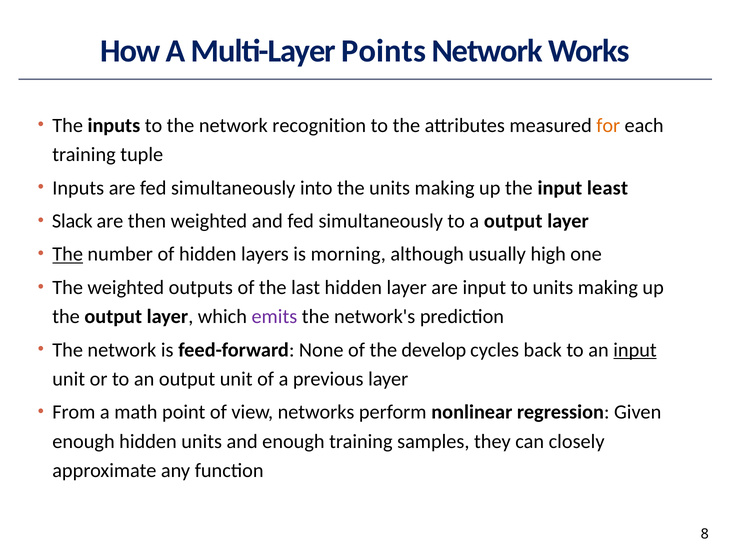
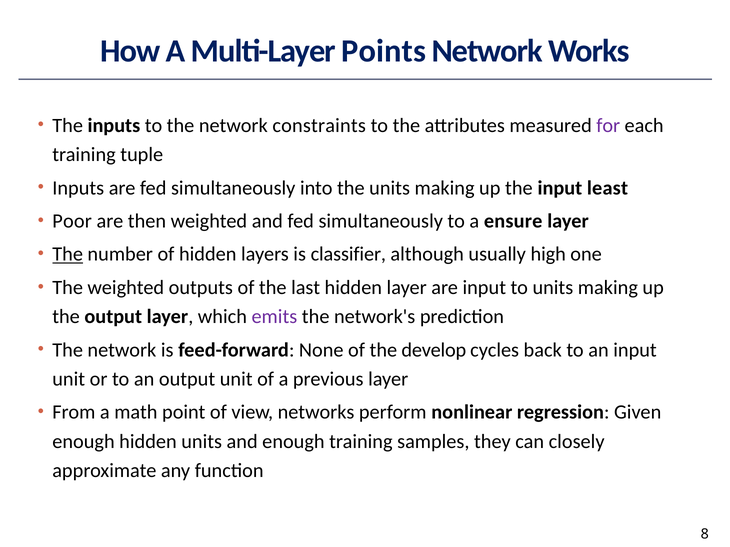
recognition: recognition -> constraints
for colour: orange -> purple
Slack: Slack -> Poor
a output: output -> ensure
morning: morning -> classifier
input at (635, 350) underline: present -> none
